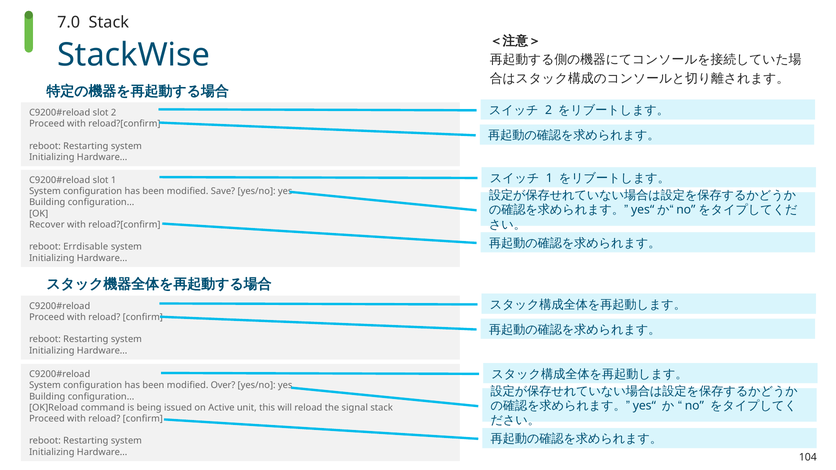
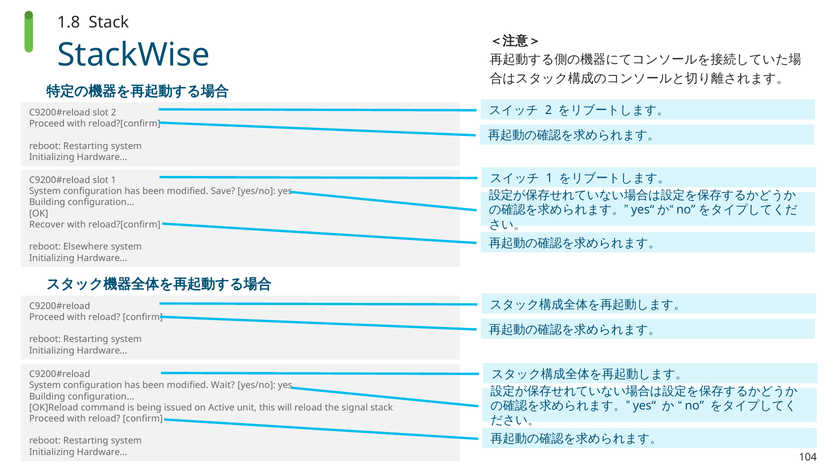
7.0: 7.0 -> 1.8
Errdisable: Errdisable -> Elsewhere
Over: Over -> Wait
